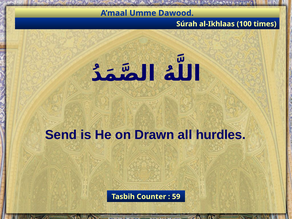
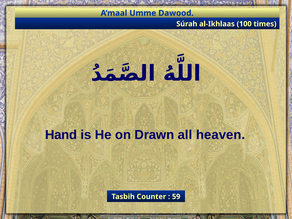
Send: Send -> Hand
hurdles: hurdles -> heaven
